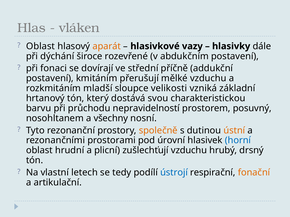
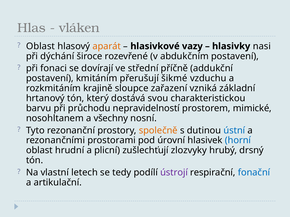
dále: dále -> nasi
mělké: mělké -> šikmé
mladší: mladší -> krajině
velikosti: velikosti -> zařazení
posuvný: posuvný -> mimické
ústní colour: orange -> blue
zušlechťují vzduchu: vzduchu -> zlozvyky
ústrojí colour: blue -> purple
fonační colour: orange -> blue
